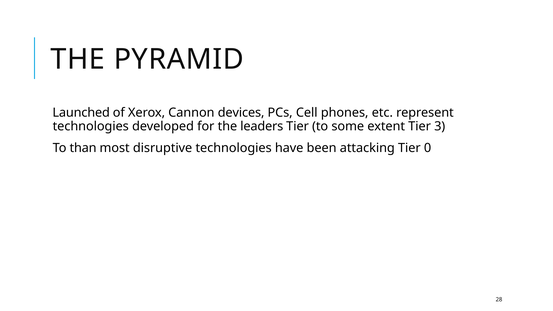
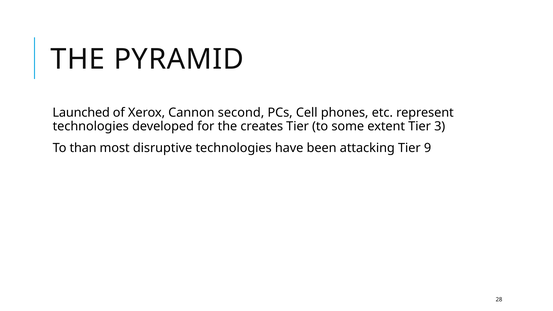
devices: devices -> second
leaders: leaders -> creates
0: 0 -> 9
